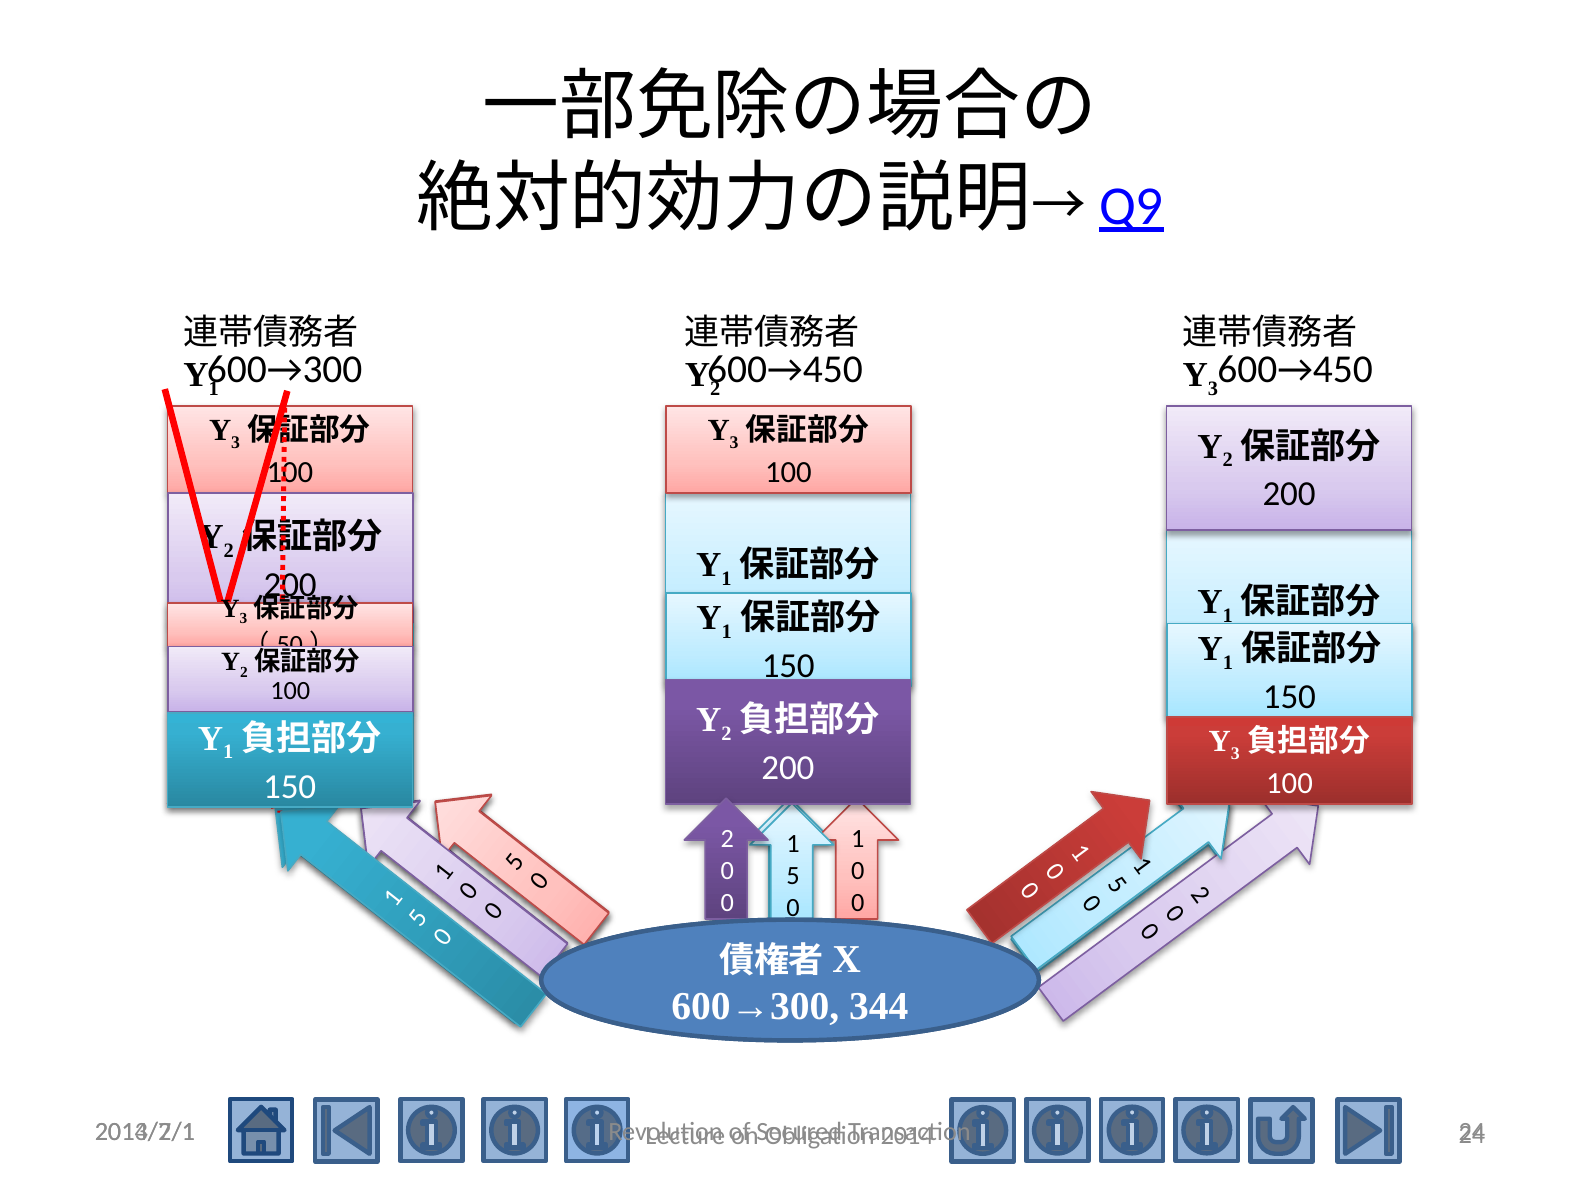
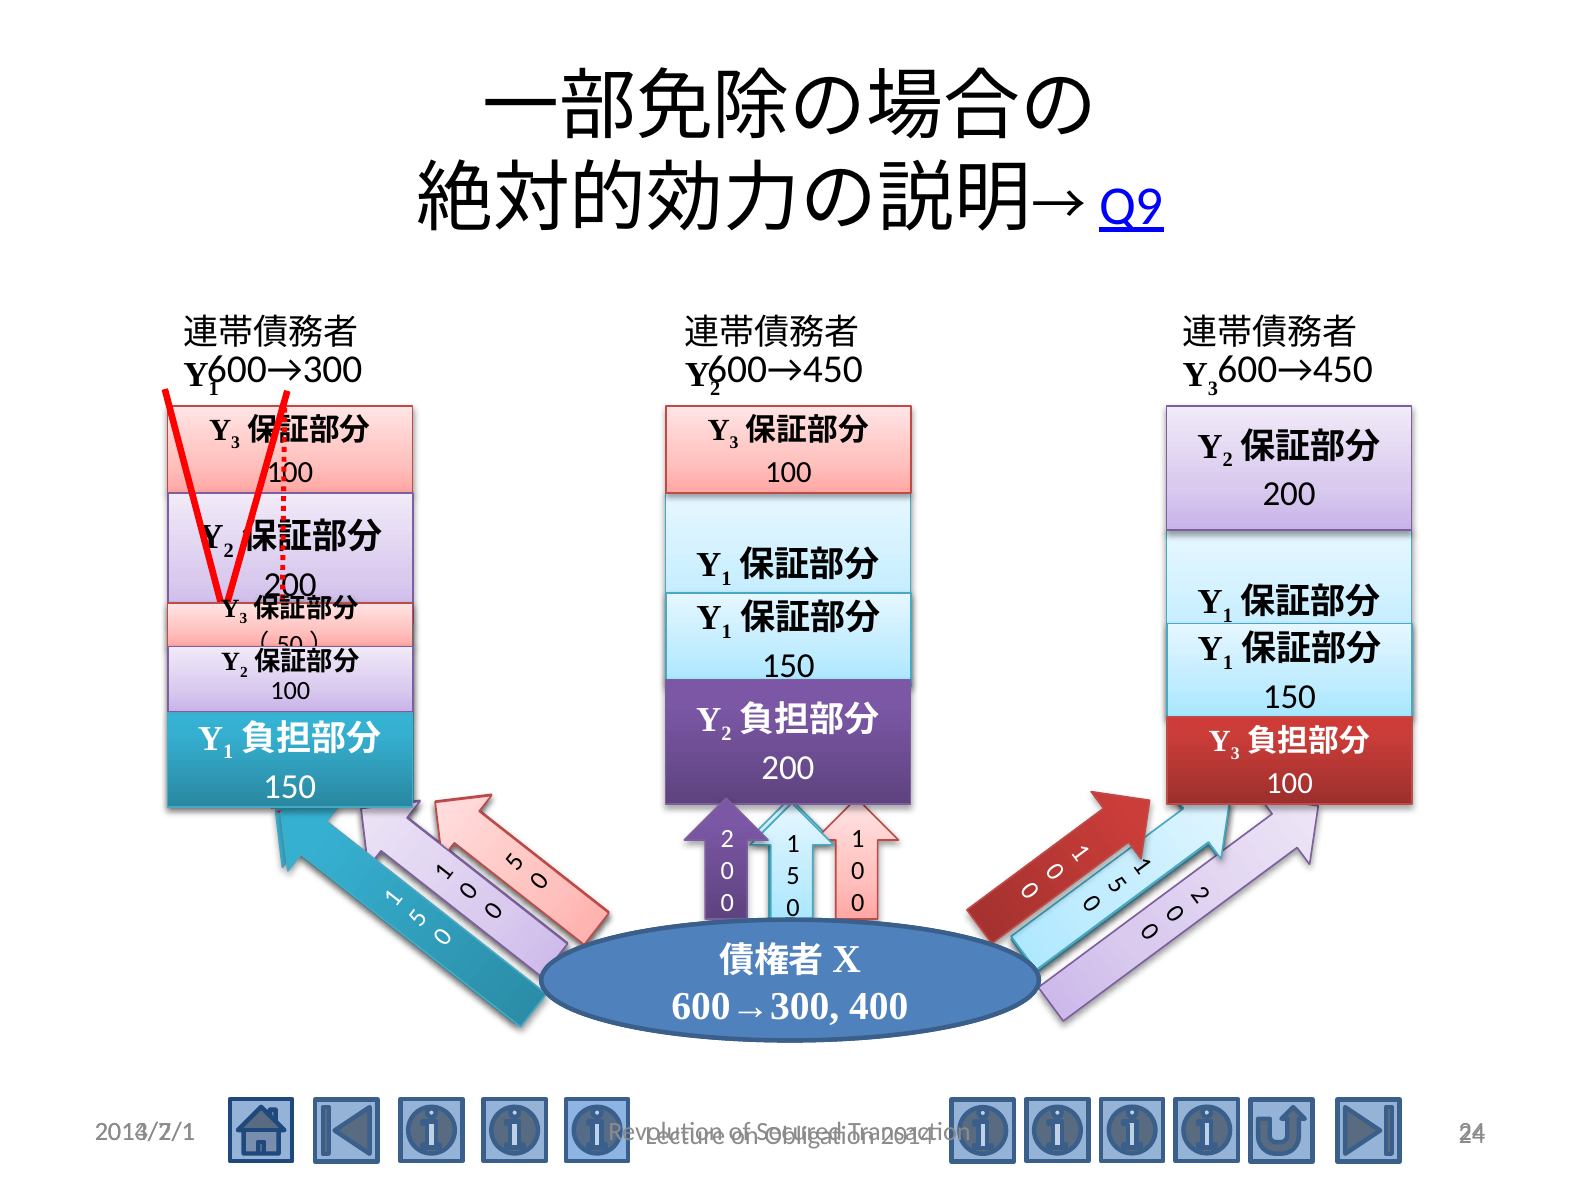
344: 344 -> 400
